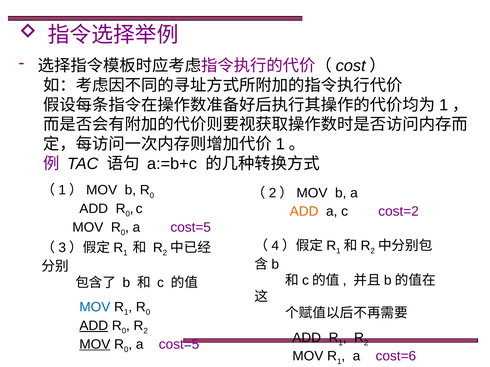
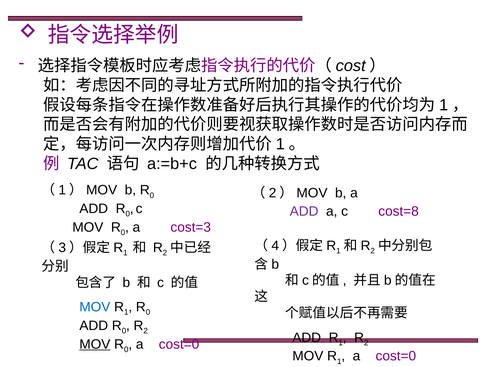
ADD at (304, 212) colour: orange -> purple
cost=2: cost=2 -> cost=8
cost=5 at (191, 228): cost=5 -> cost=3
ADD at (94, 326) underline: present -> none
cost=5 at (179, 345): cost=5 -> cost=0
cost=6 at (396, 357): cost=6 -> cost=0
